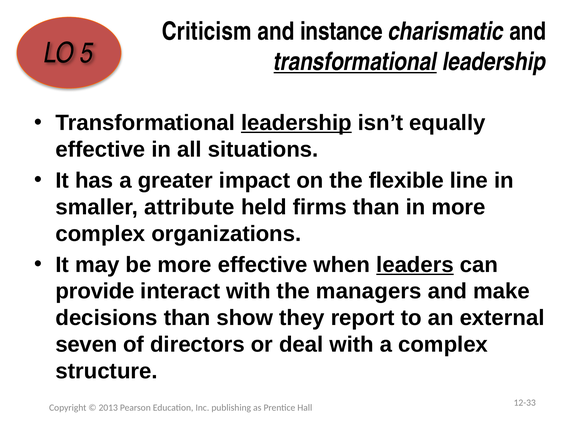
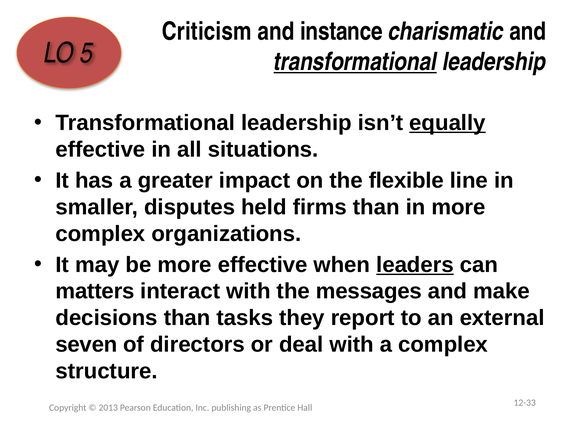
leadership at (296, 123) underline: present -> none
equally underline: none -> present
attribute: attribute -> disputes
provide: provide -> matters
managers: managers -> messages
show: show -> tasks
